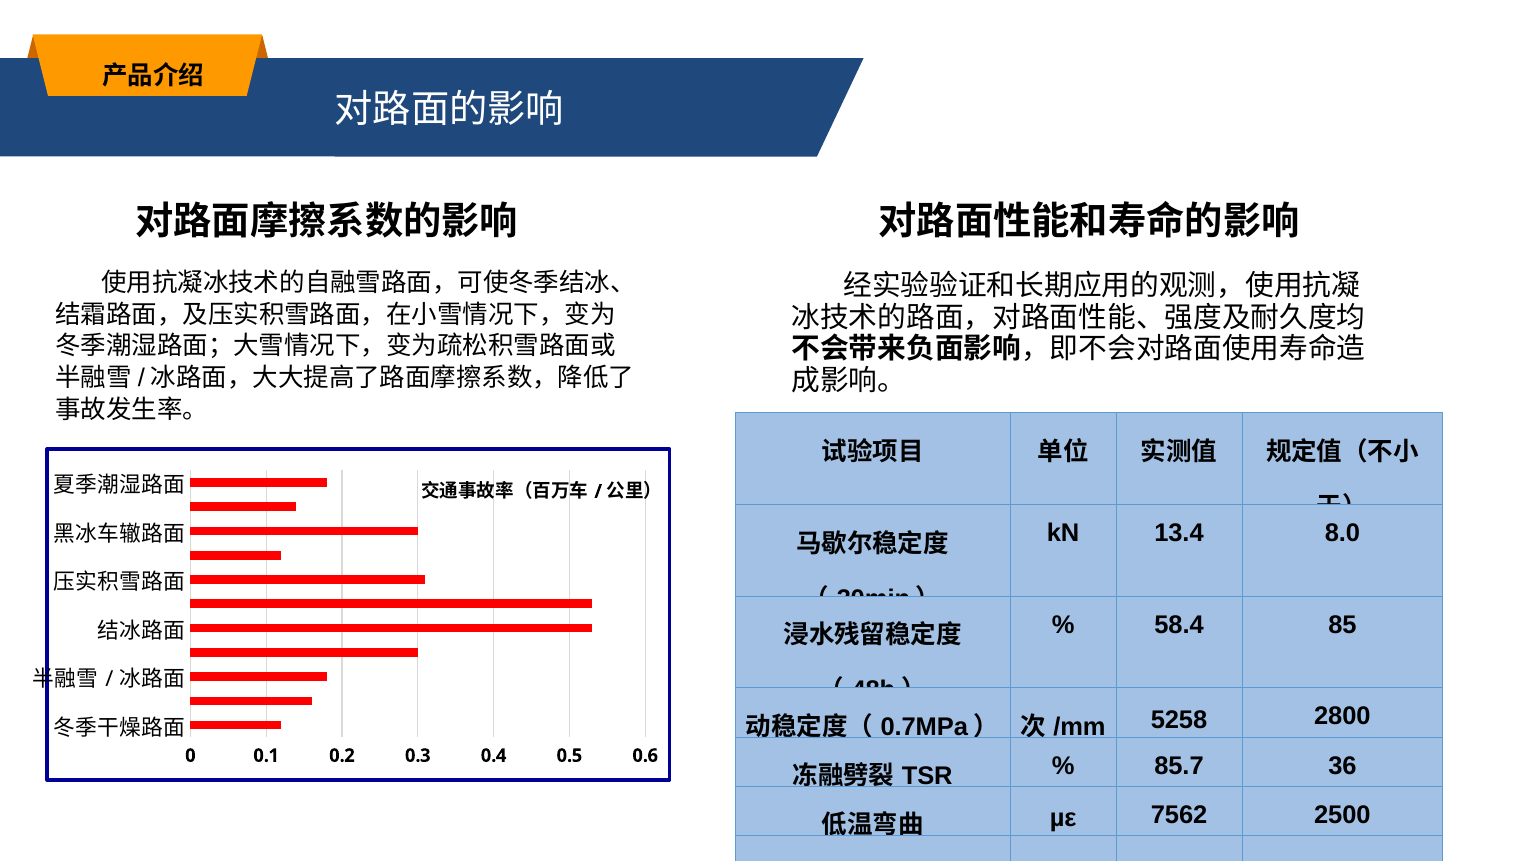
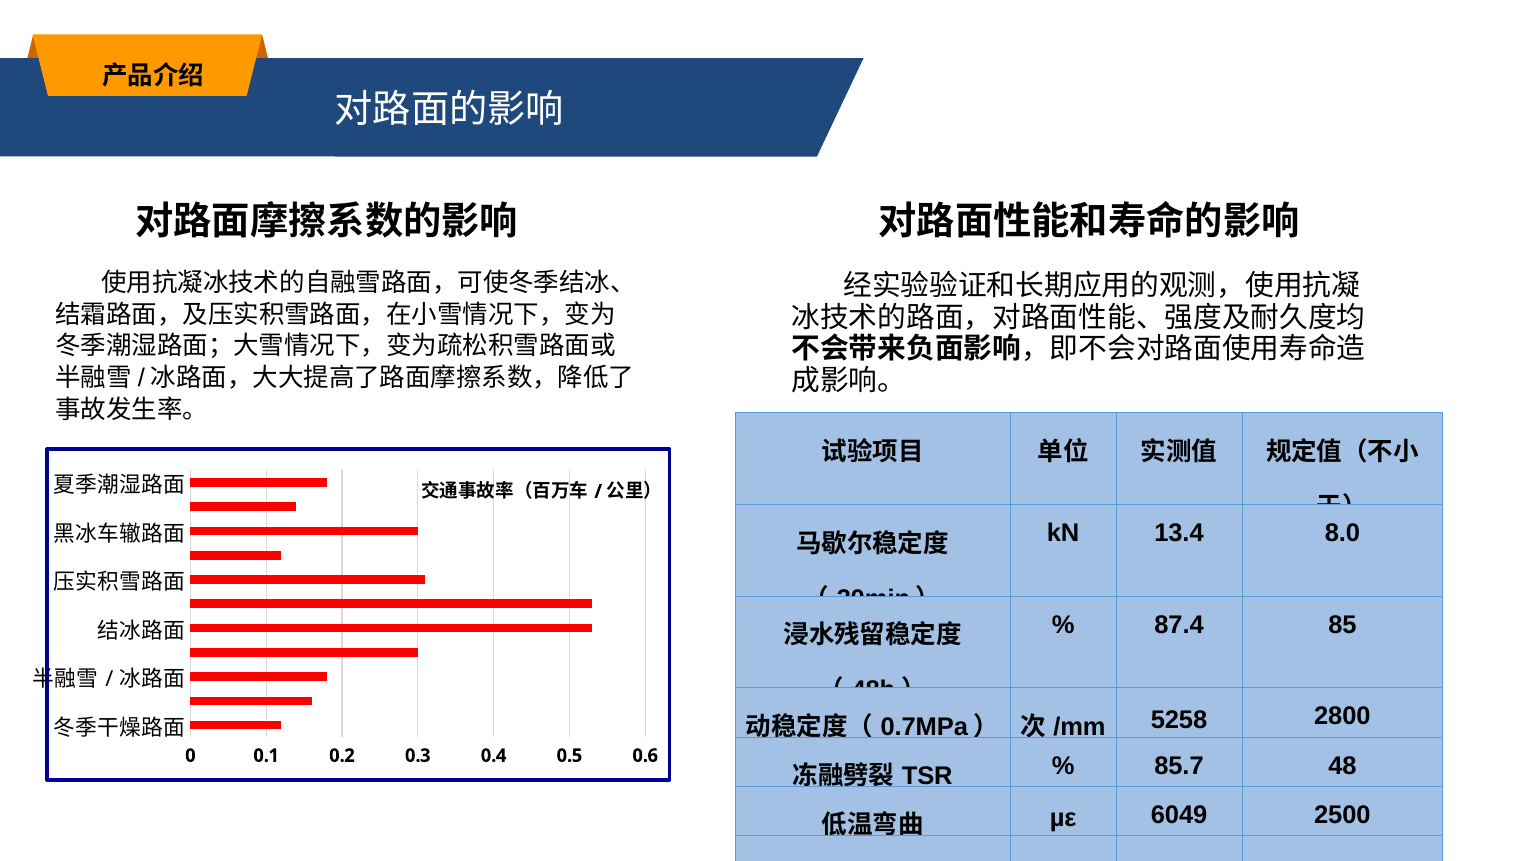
58.4: 58.4 -> 87.4
36: 36 -> 48
7562: 7562 -> 6049
